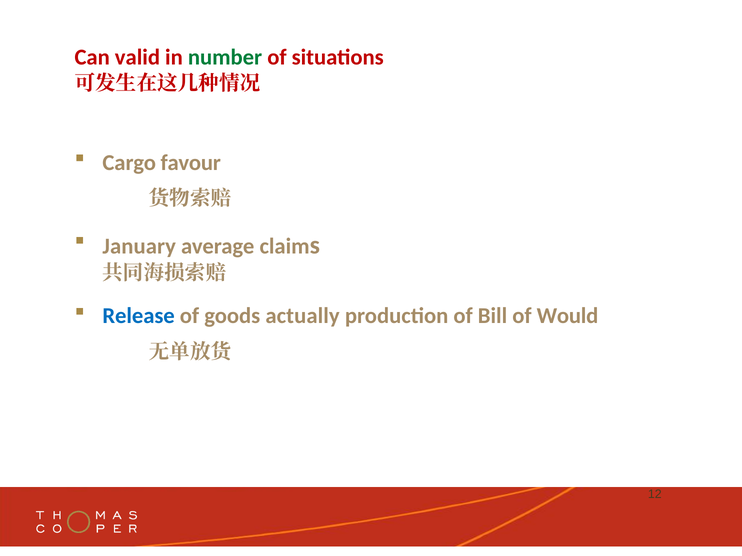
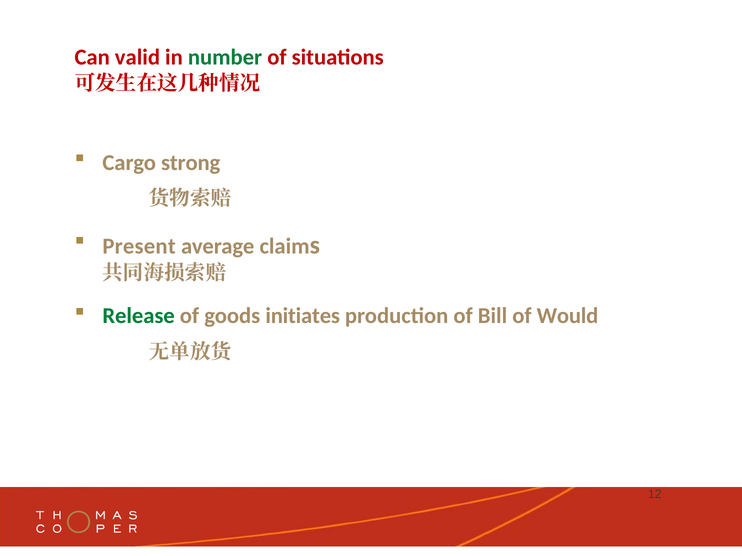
favour: favour -> strong
January: January -> Present
Release colour: blue -> green
actually: actually -> initiates
